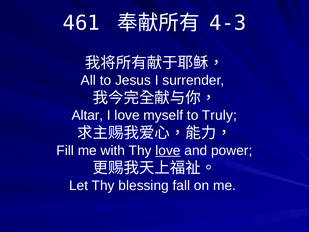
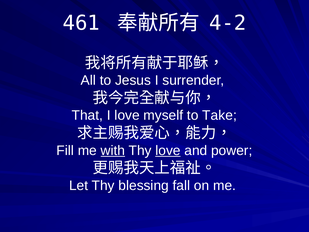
4-3: 4-3 -> 4-2
Altar: Altar -> That
Truly: Truly -> Take
with underline: none -> present
